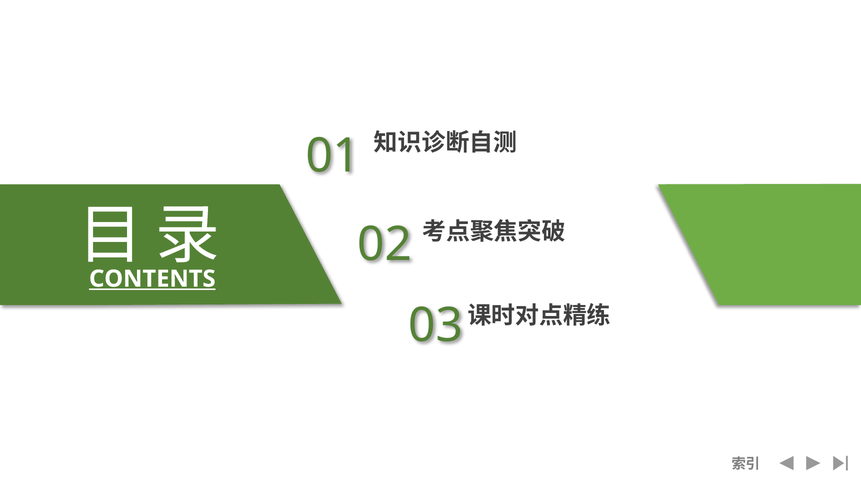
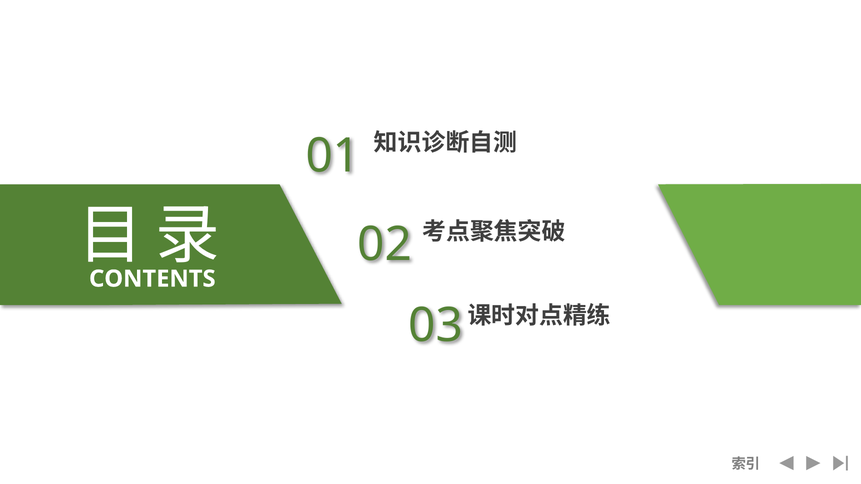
CONTENTS underline: present -> none
